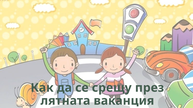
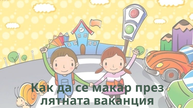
срещу: срещу -> макар
